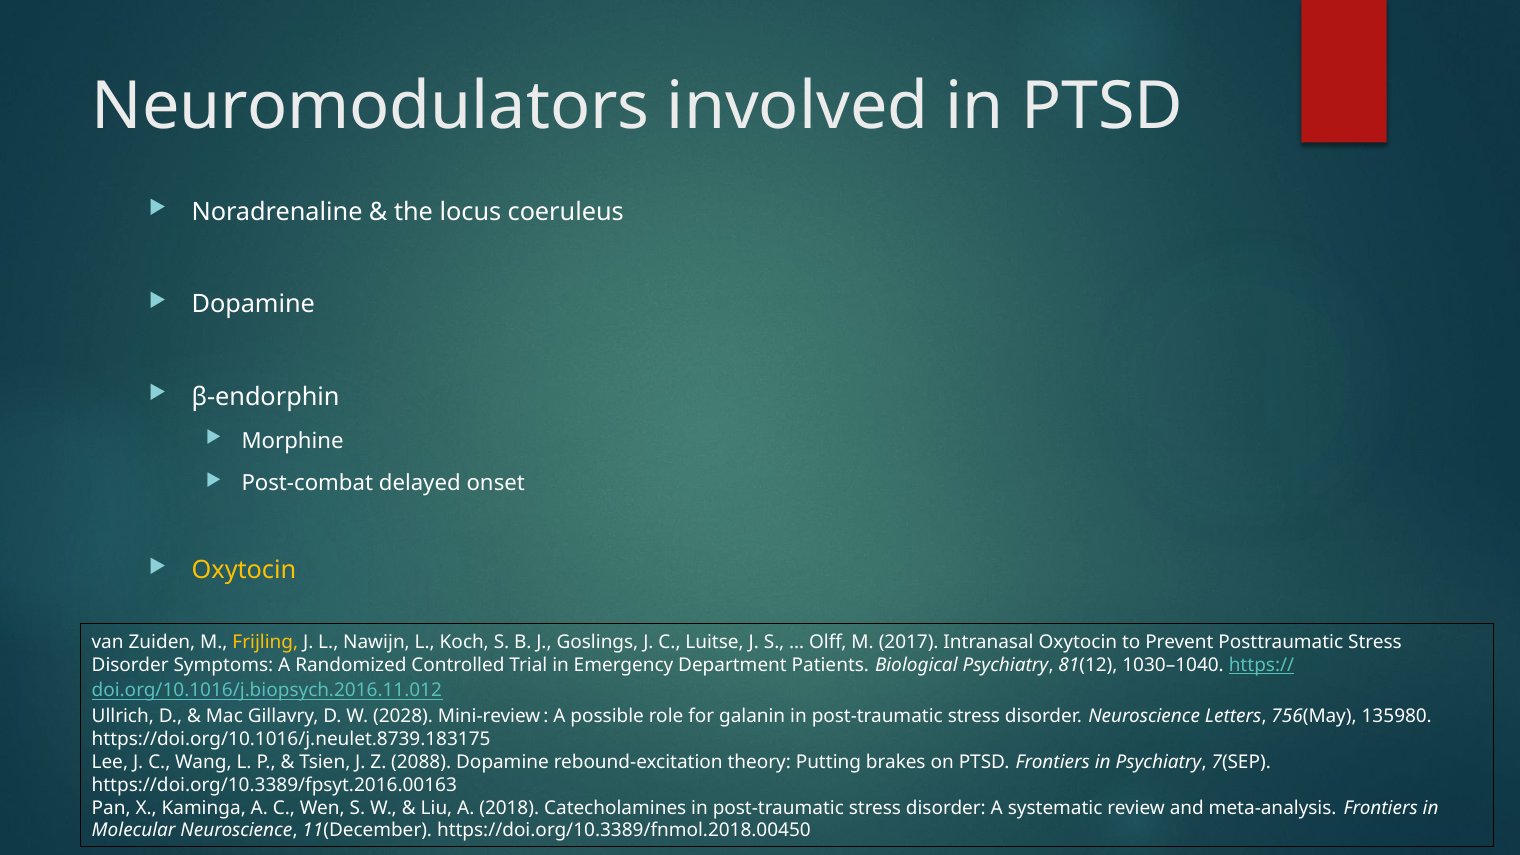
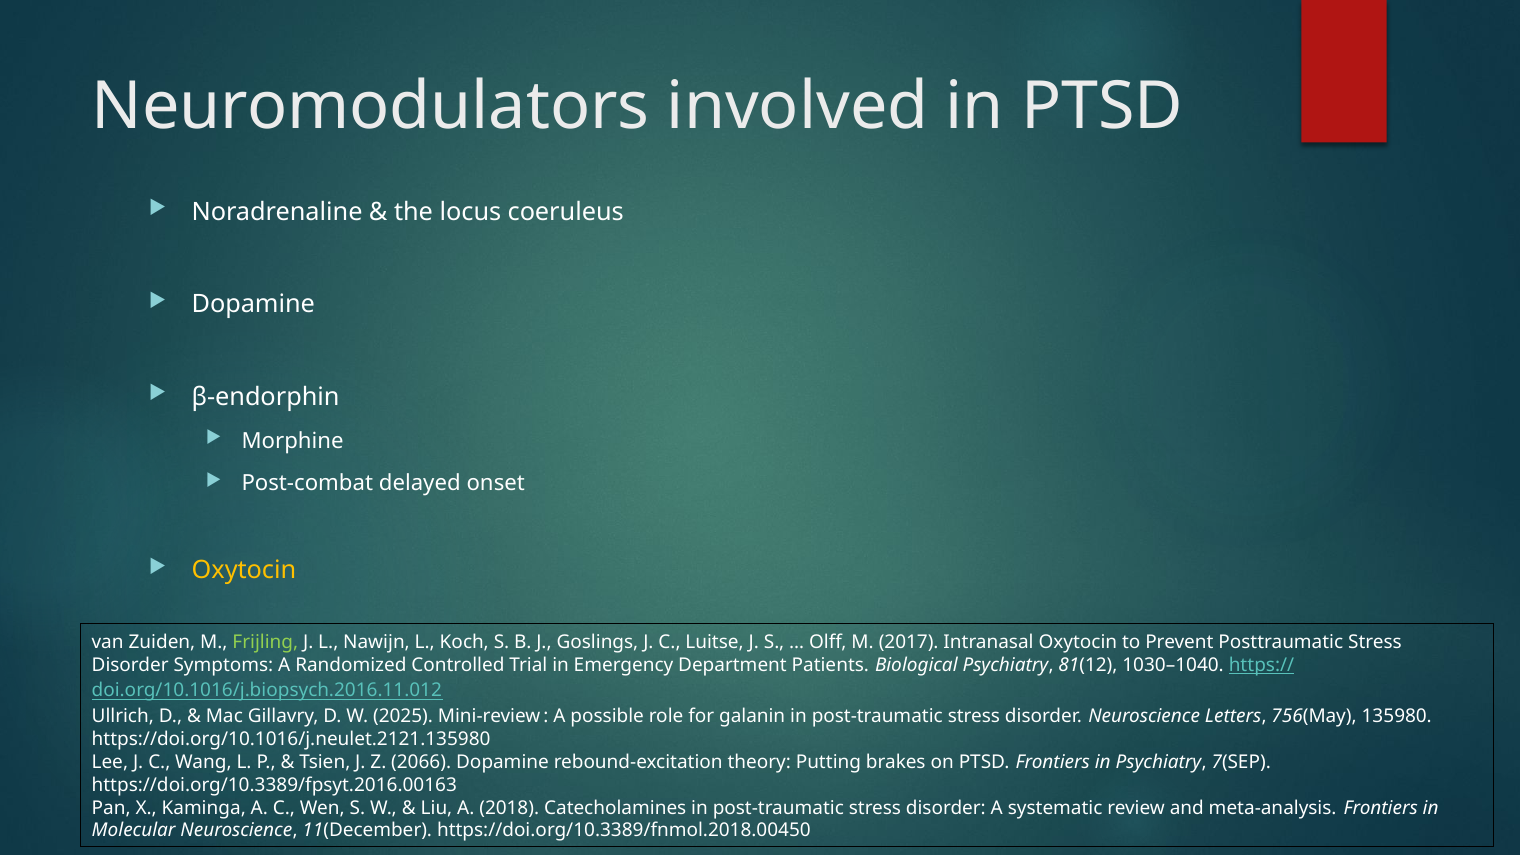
Frijling colour: yellow -> light green
2028: 2028 -> 2025
https://doi.org/10.1016/j.neulet.8739.183175: https://doi.org/10.1016/j.neulet.8739.183175 -> https://doi.org/10.1016/j.neulet.2121.135980
2088: 2088 -> 2066
